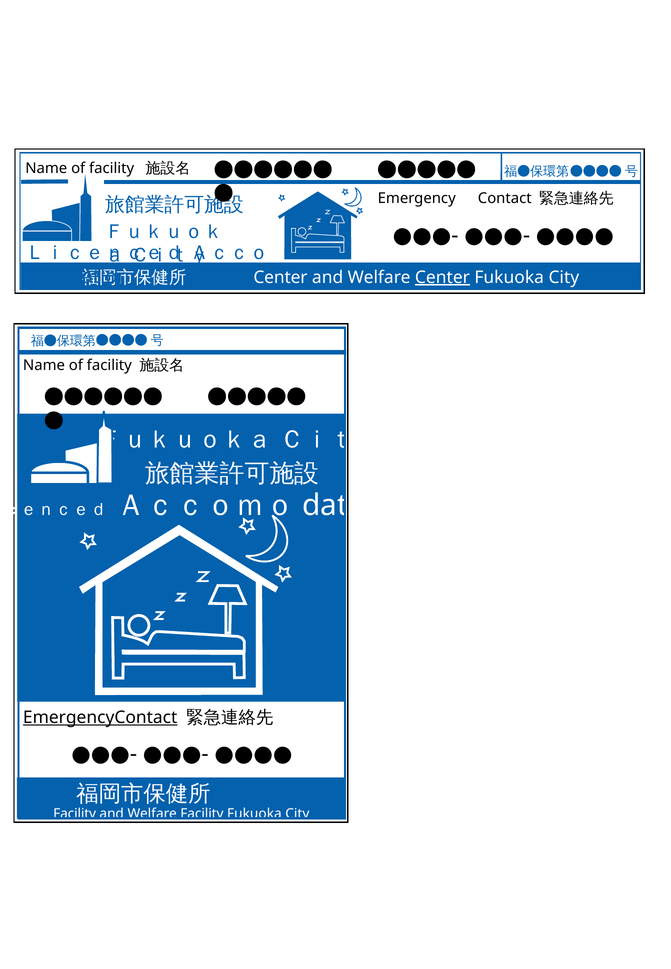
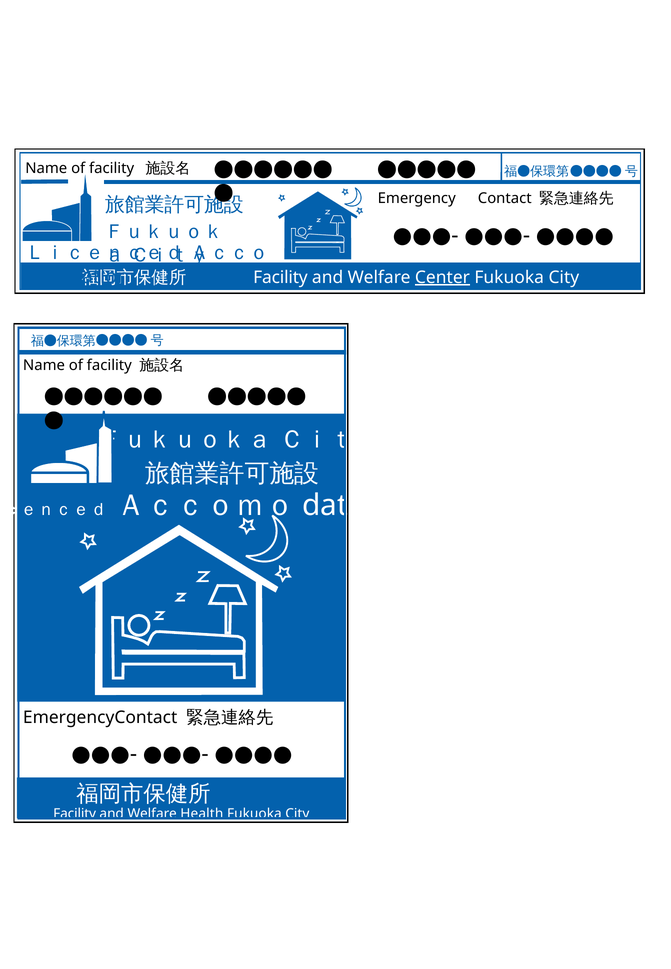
Center at (280, 277): Center -> Facility
EmergencyContact underline: present -> none
Welfare Facility: Facility -> Health
